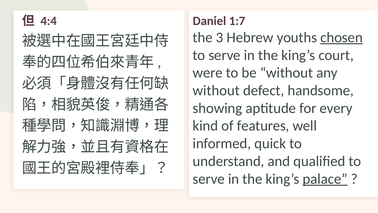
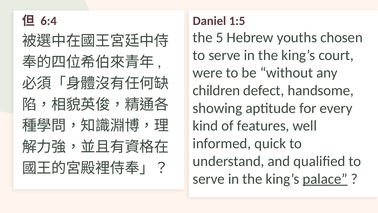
1:7: 1:7 -> 1:5
4:4: 4:4 -> 6:4
3: 3 -> 5
chosen underline: present -> none
without at (216, 90): without -> children
